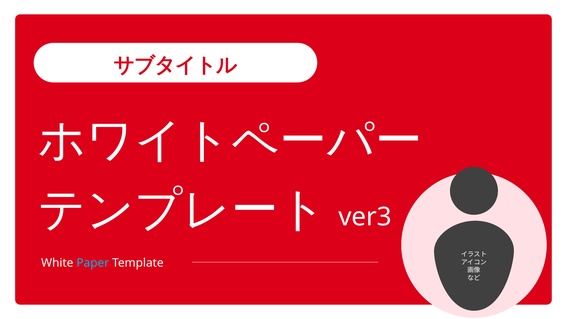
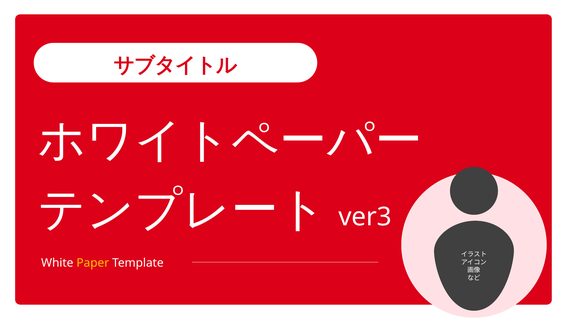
Paper colour: light blue -> yellow
